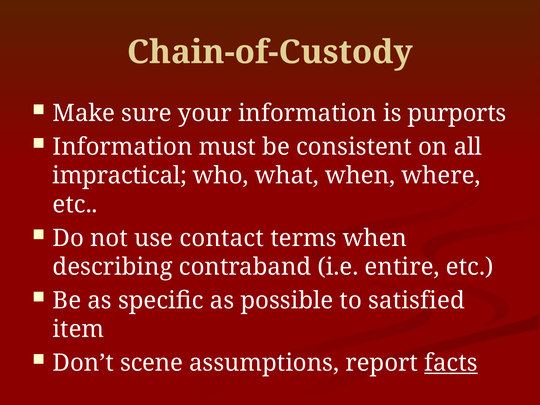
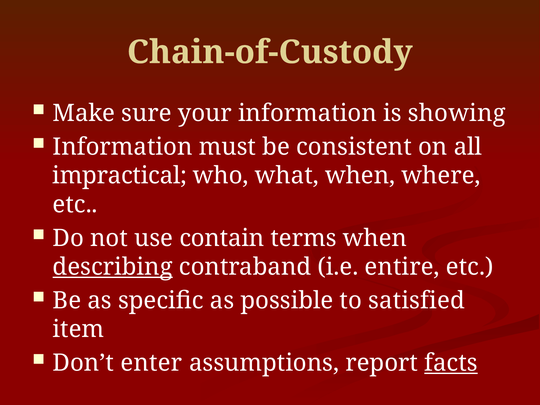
purports: purports -> showing
contact: contact -> contain
describing underline: none -> present
scene: scene -> enter
